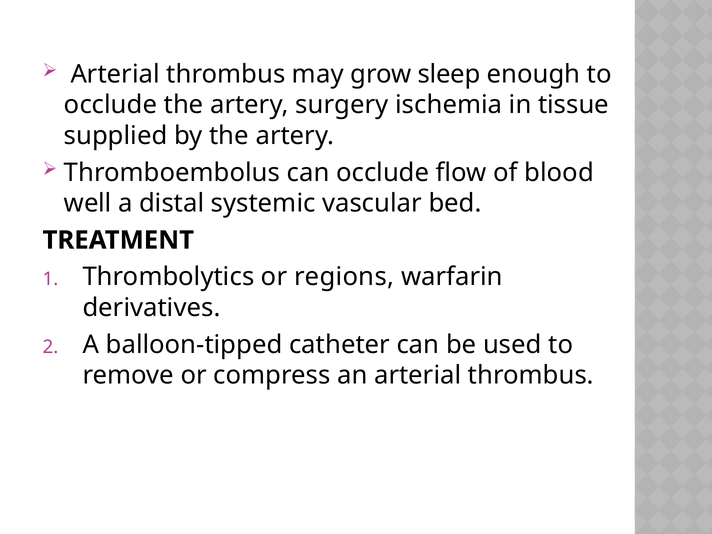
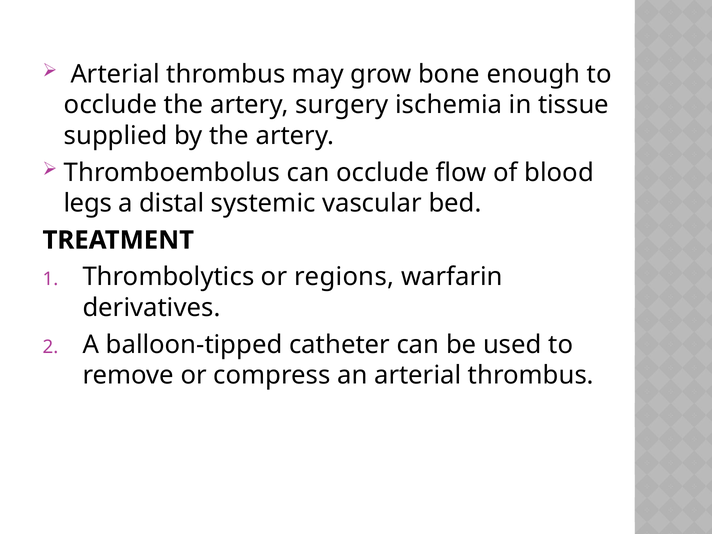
sleep: sleep -> bone
well: well -> legs
